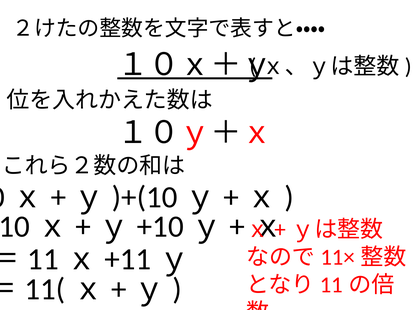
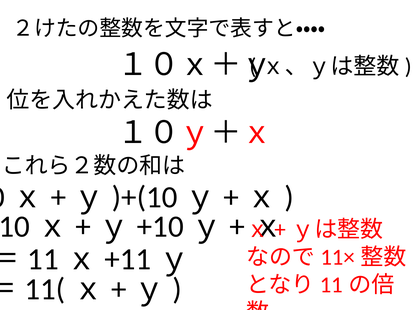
１０ｘ＋ｙ underline: present -> none
